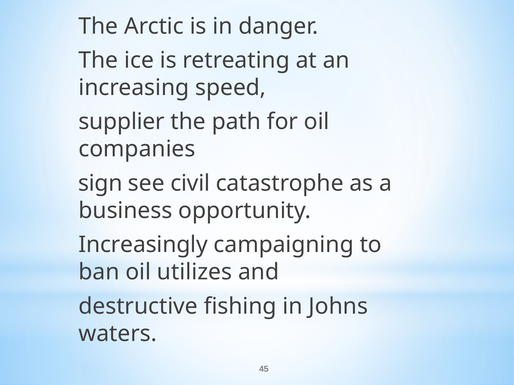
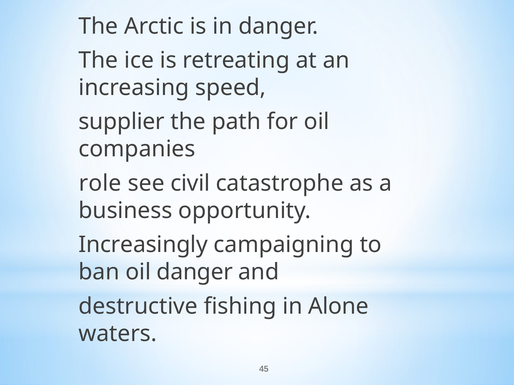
sign: sign -> role
oil utilizes: utilizes -> danger
Johns: Johns -> Alone
